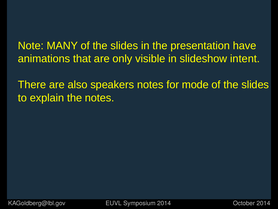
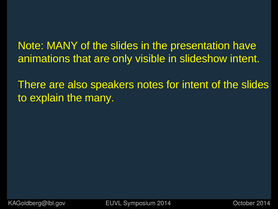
for mode: mode -> intent
the notes: notes -> many
